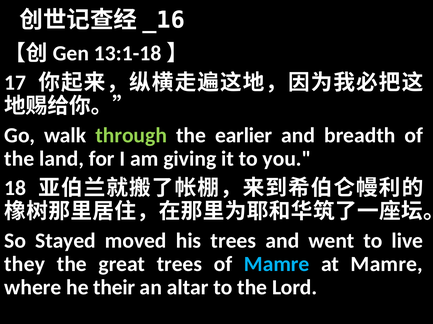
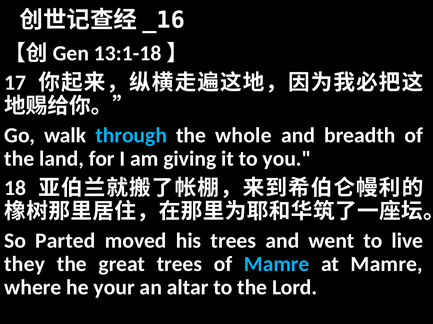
through colour: light green -> light blue
earlier: earlier -> whole
Stayed: Stayed -> Parted
their: their -> your
